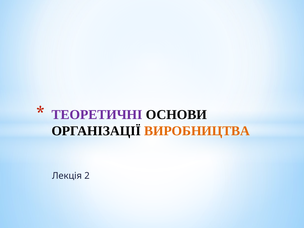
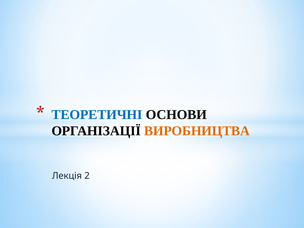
ТЕОРЕТИЧНІ colour: purple -> blue
